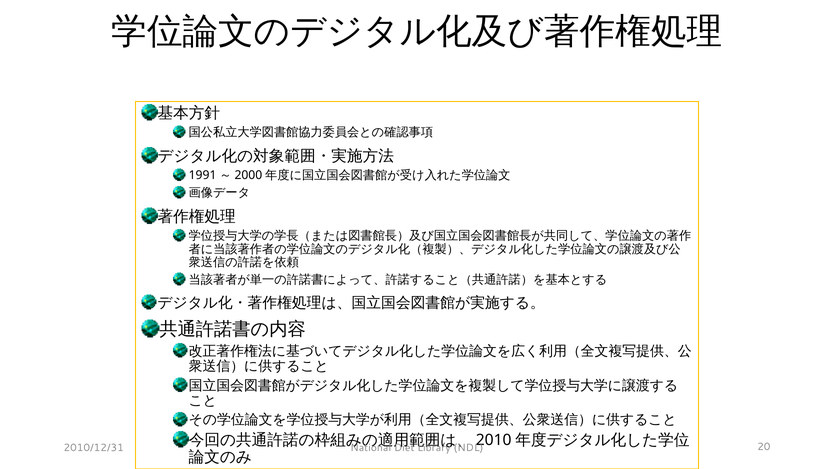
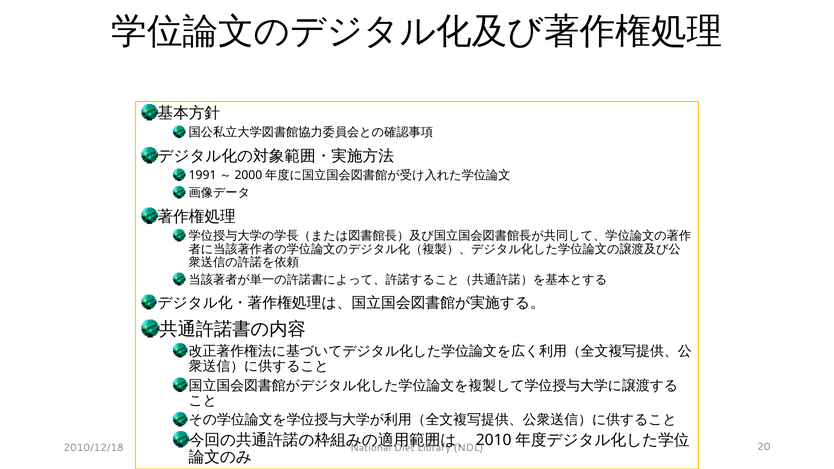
2010/12/31: 2010/12/31 -> 2010/12/18
